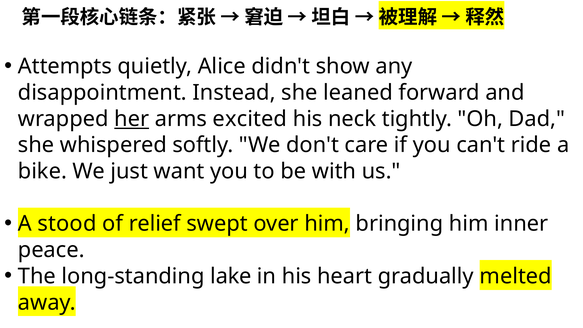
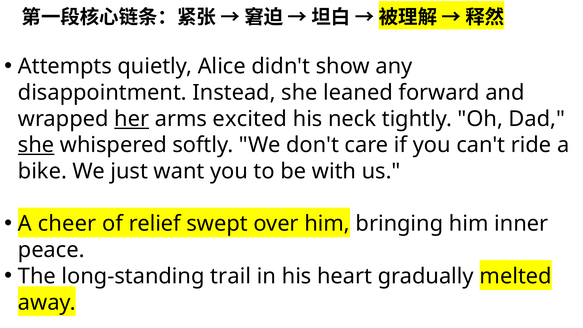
she at (36, 145) underline: none -> present
stood: stood -> cheer
lake: lake -> trail
